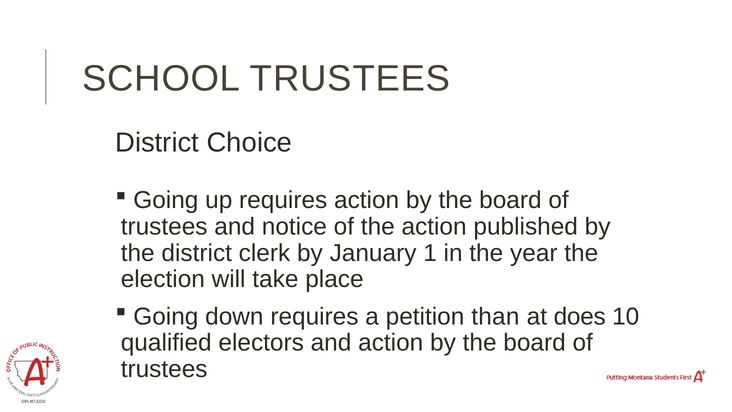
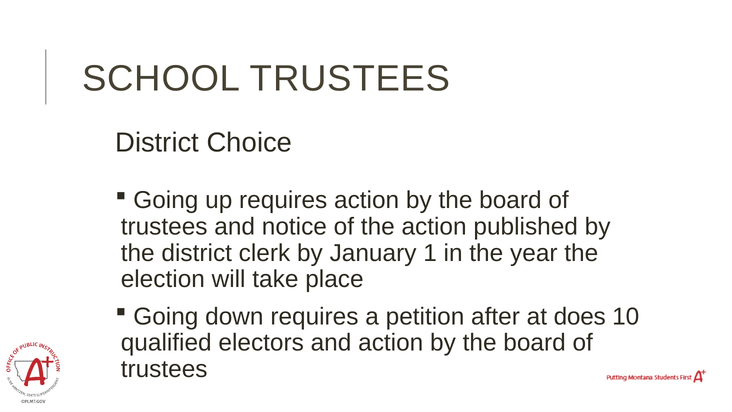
than: than -> after
